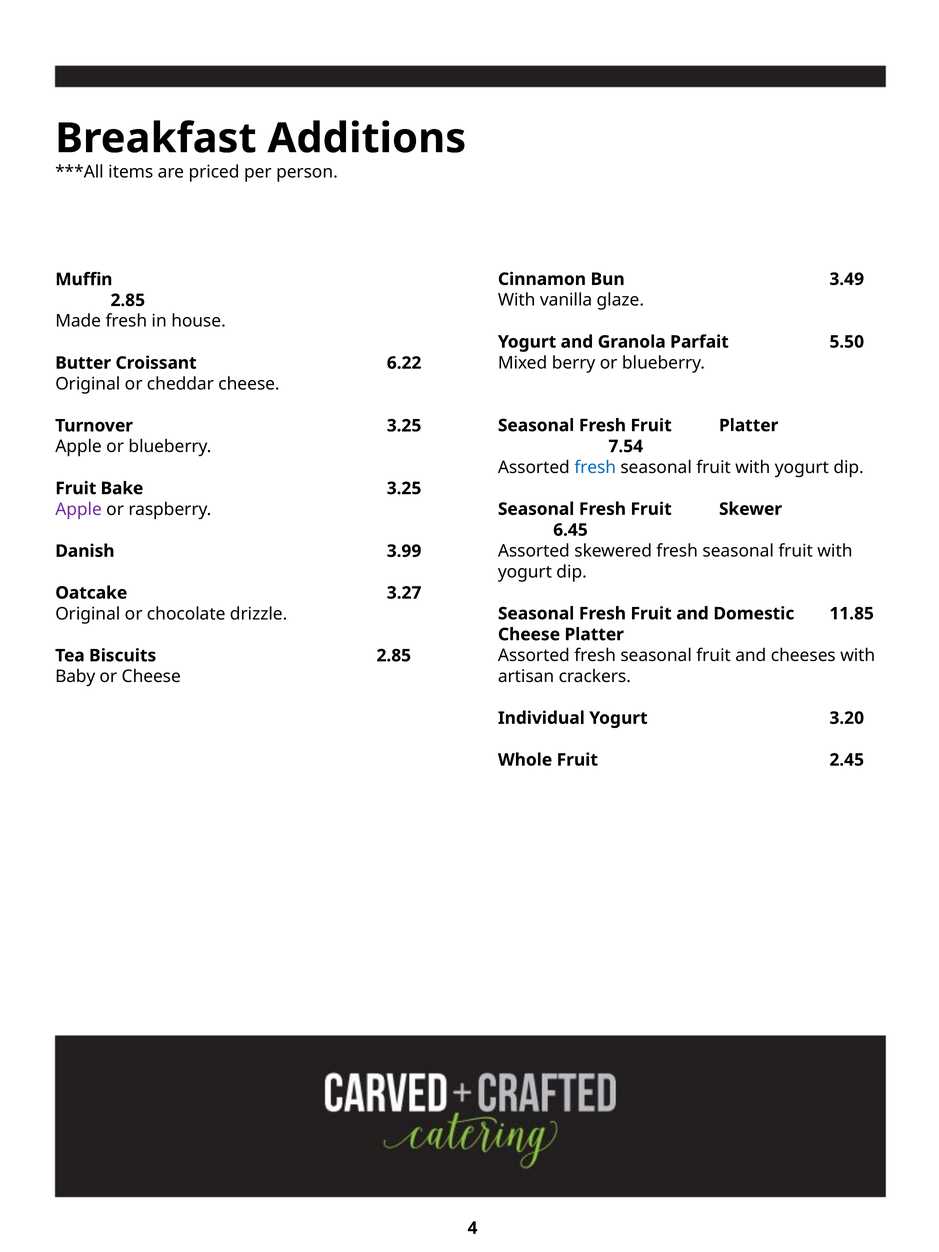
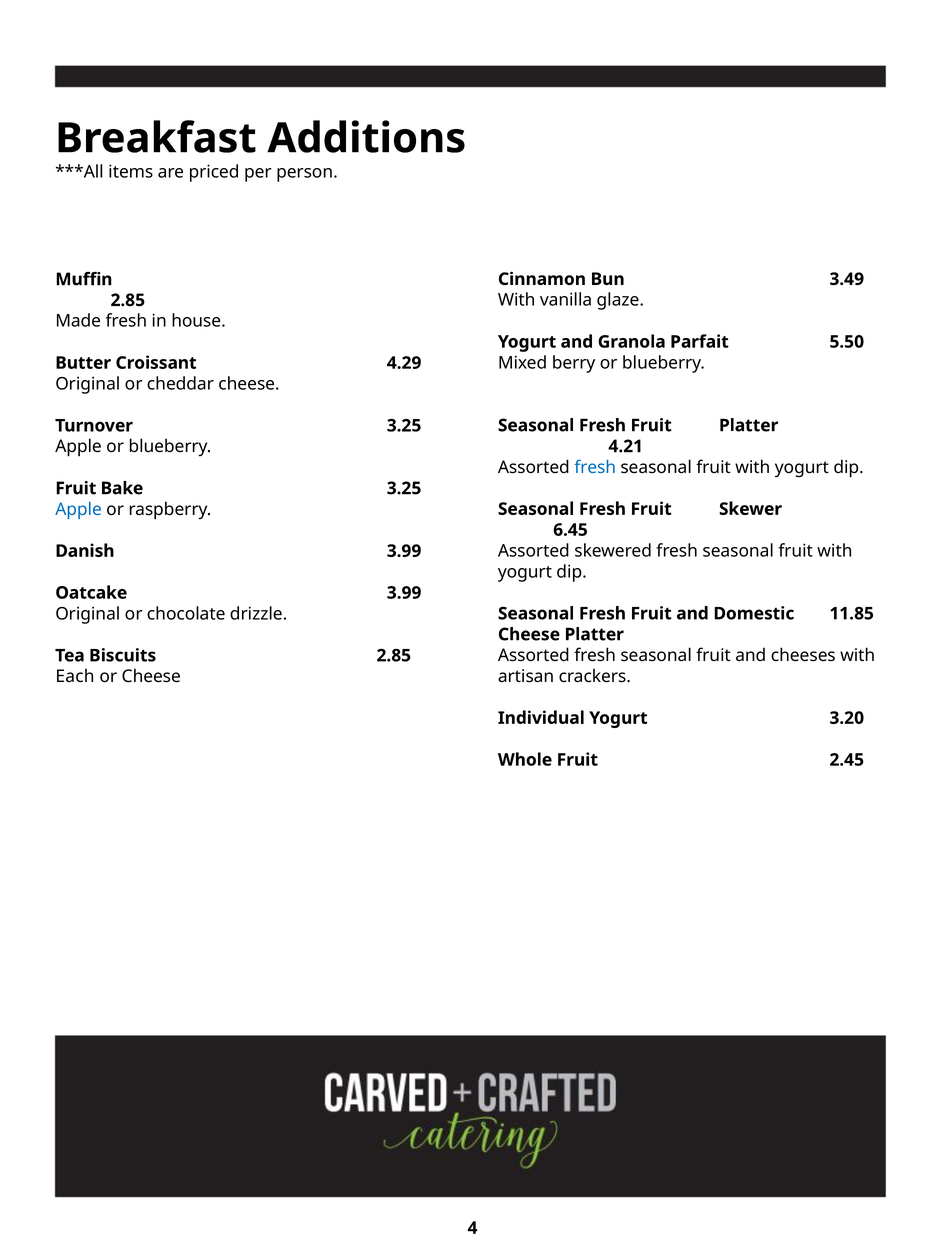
6.22: 6.22 -> 4.29
7.54: 7.54 -> 4.21
Apple at (79, 509) colour: purple -> blue
Oatcake 3.27: 3.27 -> 3.99
Baby: Baby -> Each
